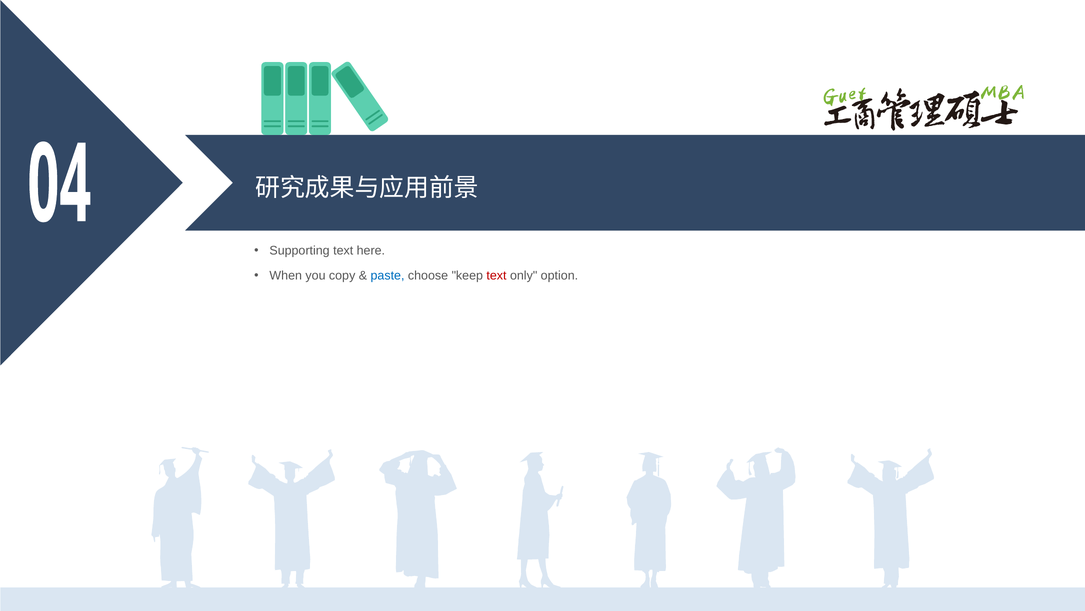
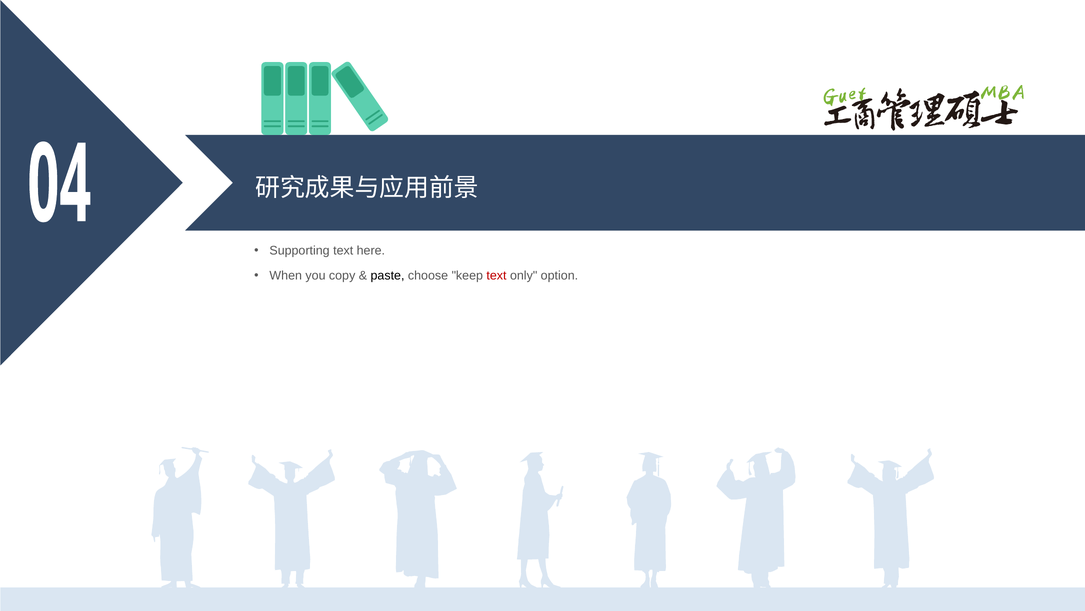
paste colour: blue -> black
